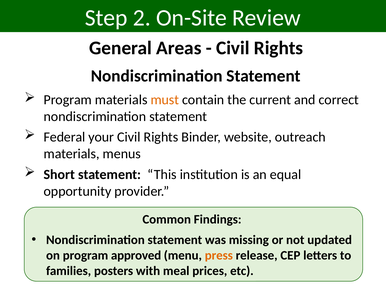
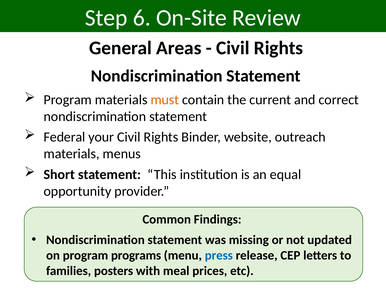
2: 2 -> 6
approved: approved -> programs
press colour: orange -> blue
